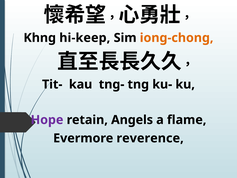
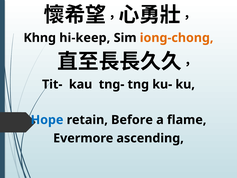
Hope colour: purple -> blue
Angels: Angels -> Before
reverence: reverence -> ascending
